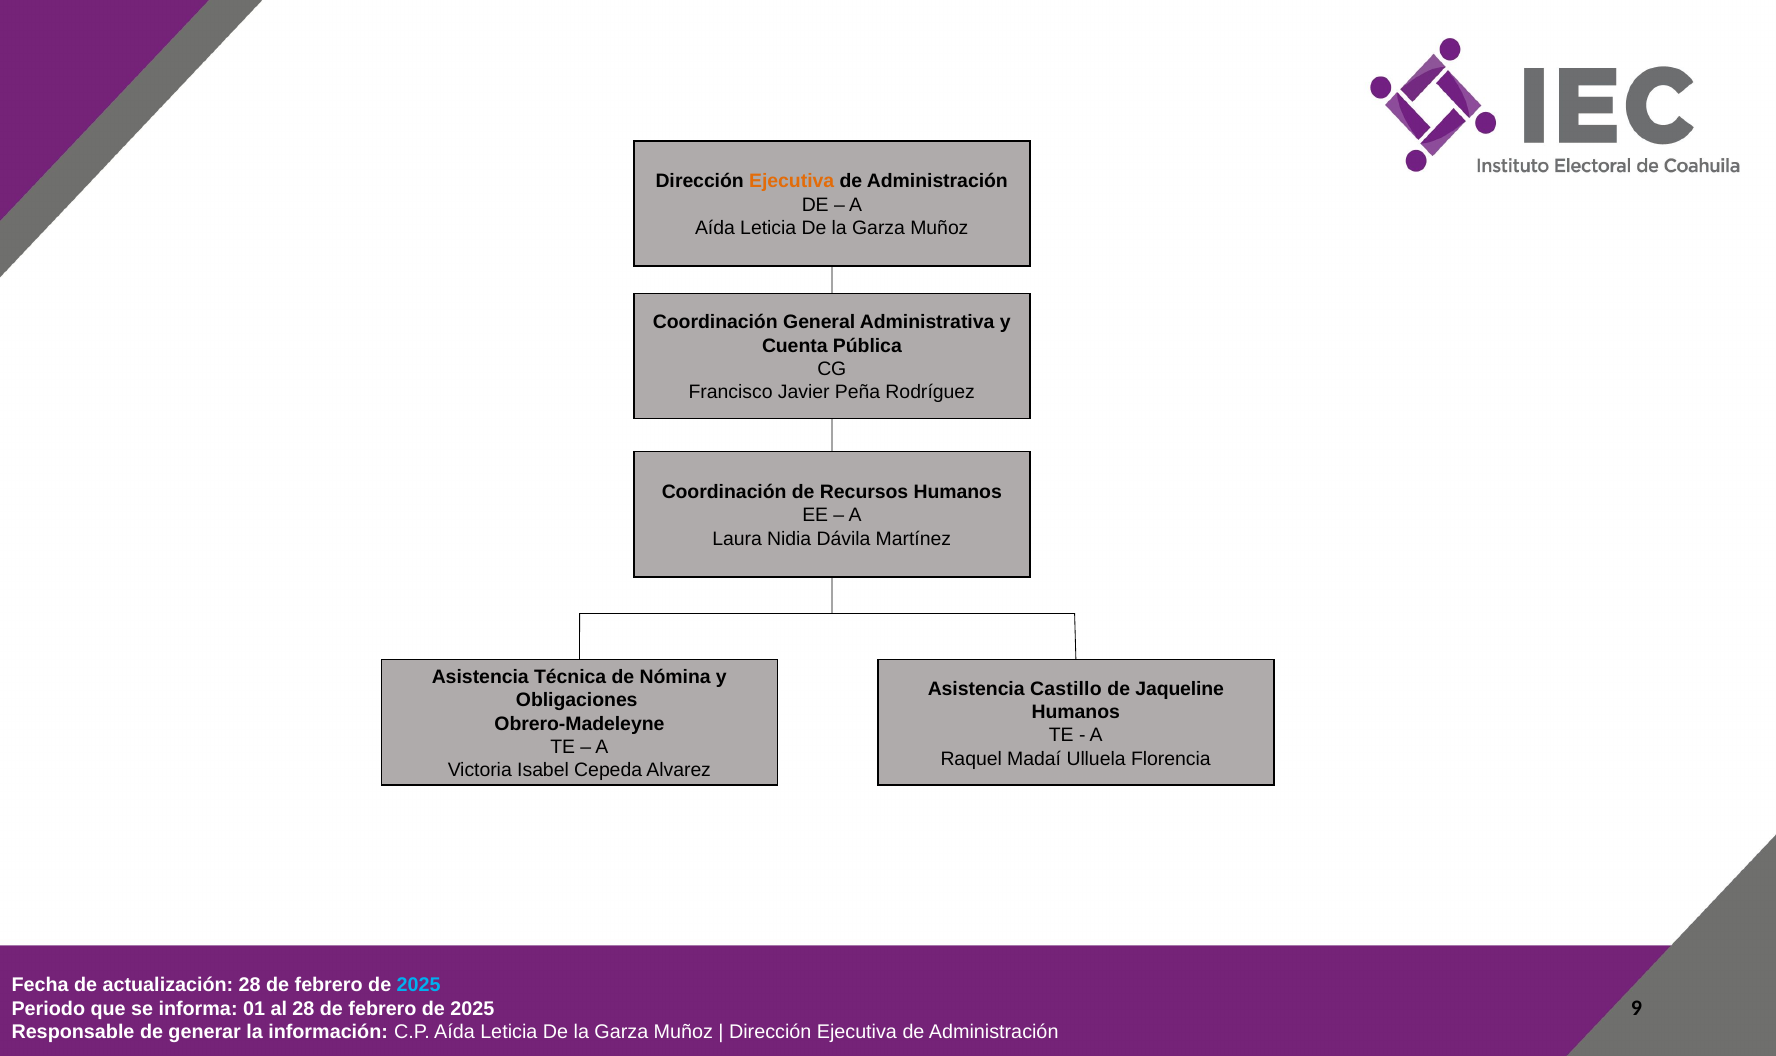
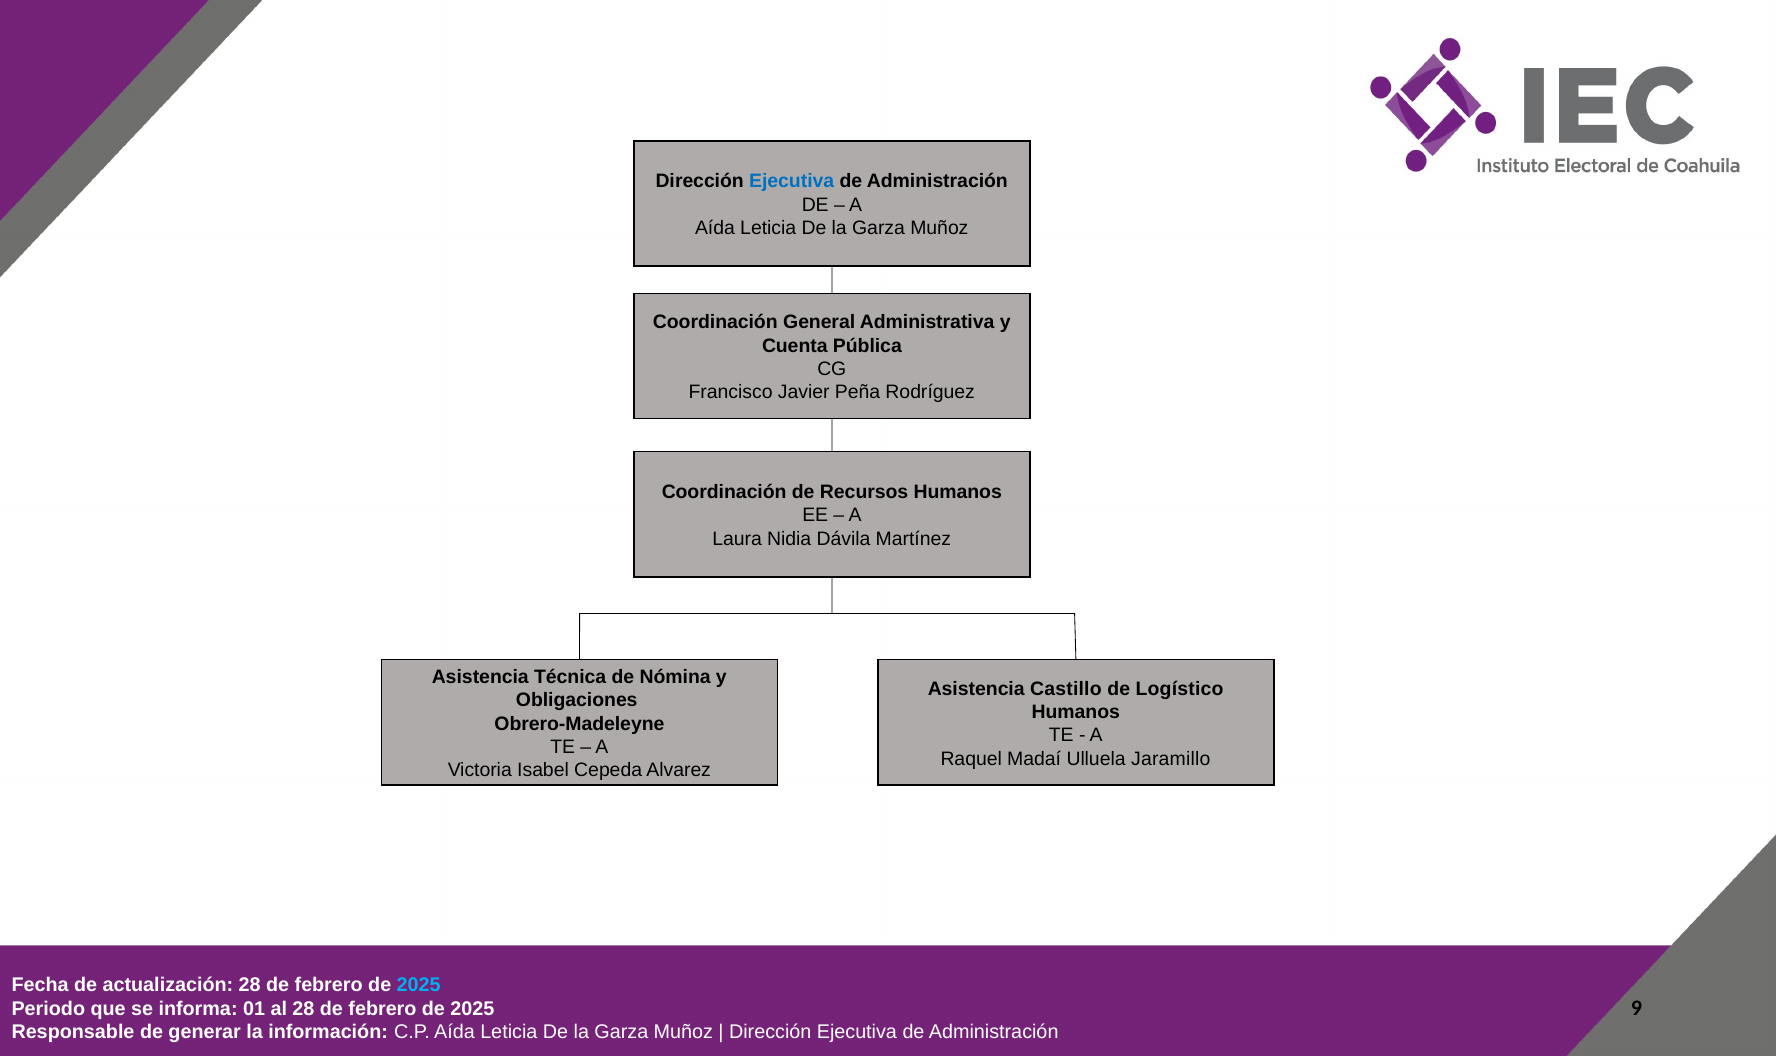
Ejecutiva at (792, 182) colour: orange -> blue
Jaqueline: Jaqueline -> Logístico
Florencia: Florencia -> Jaramillo
